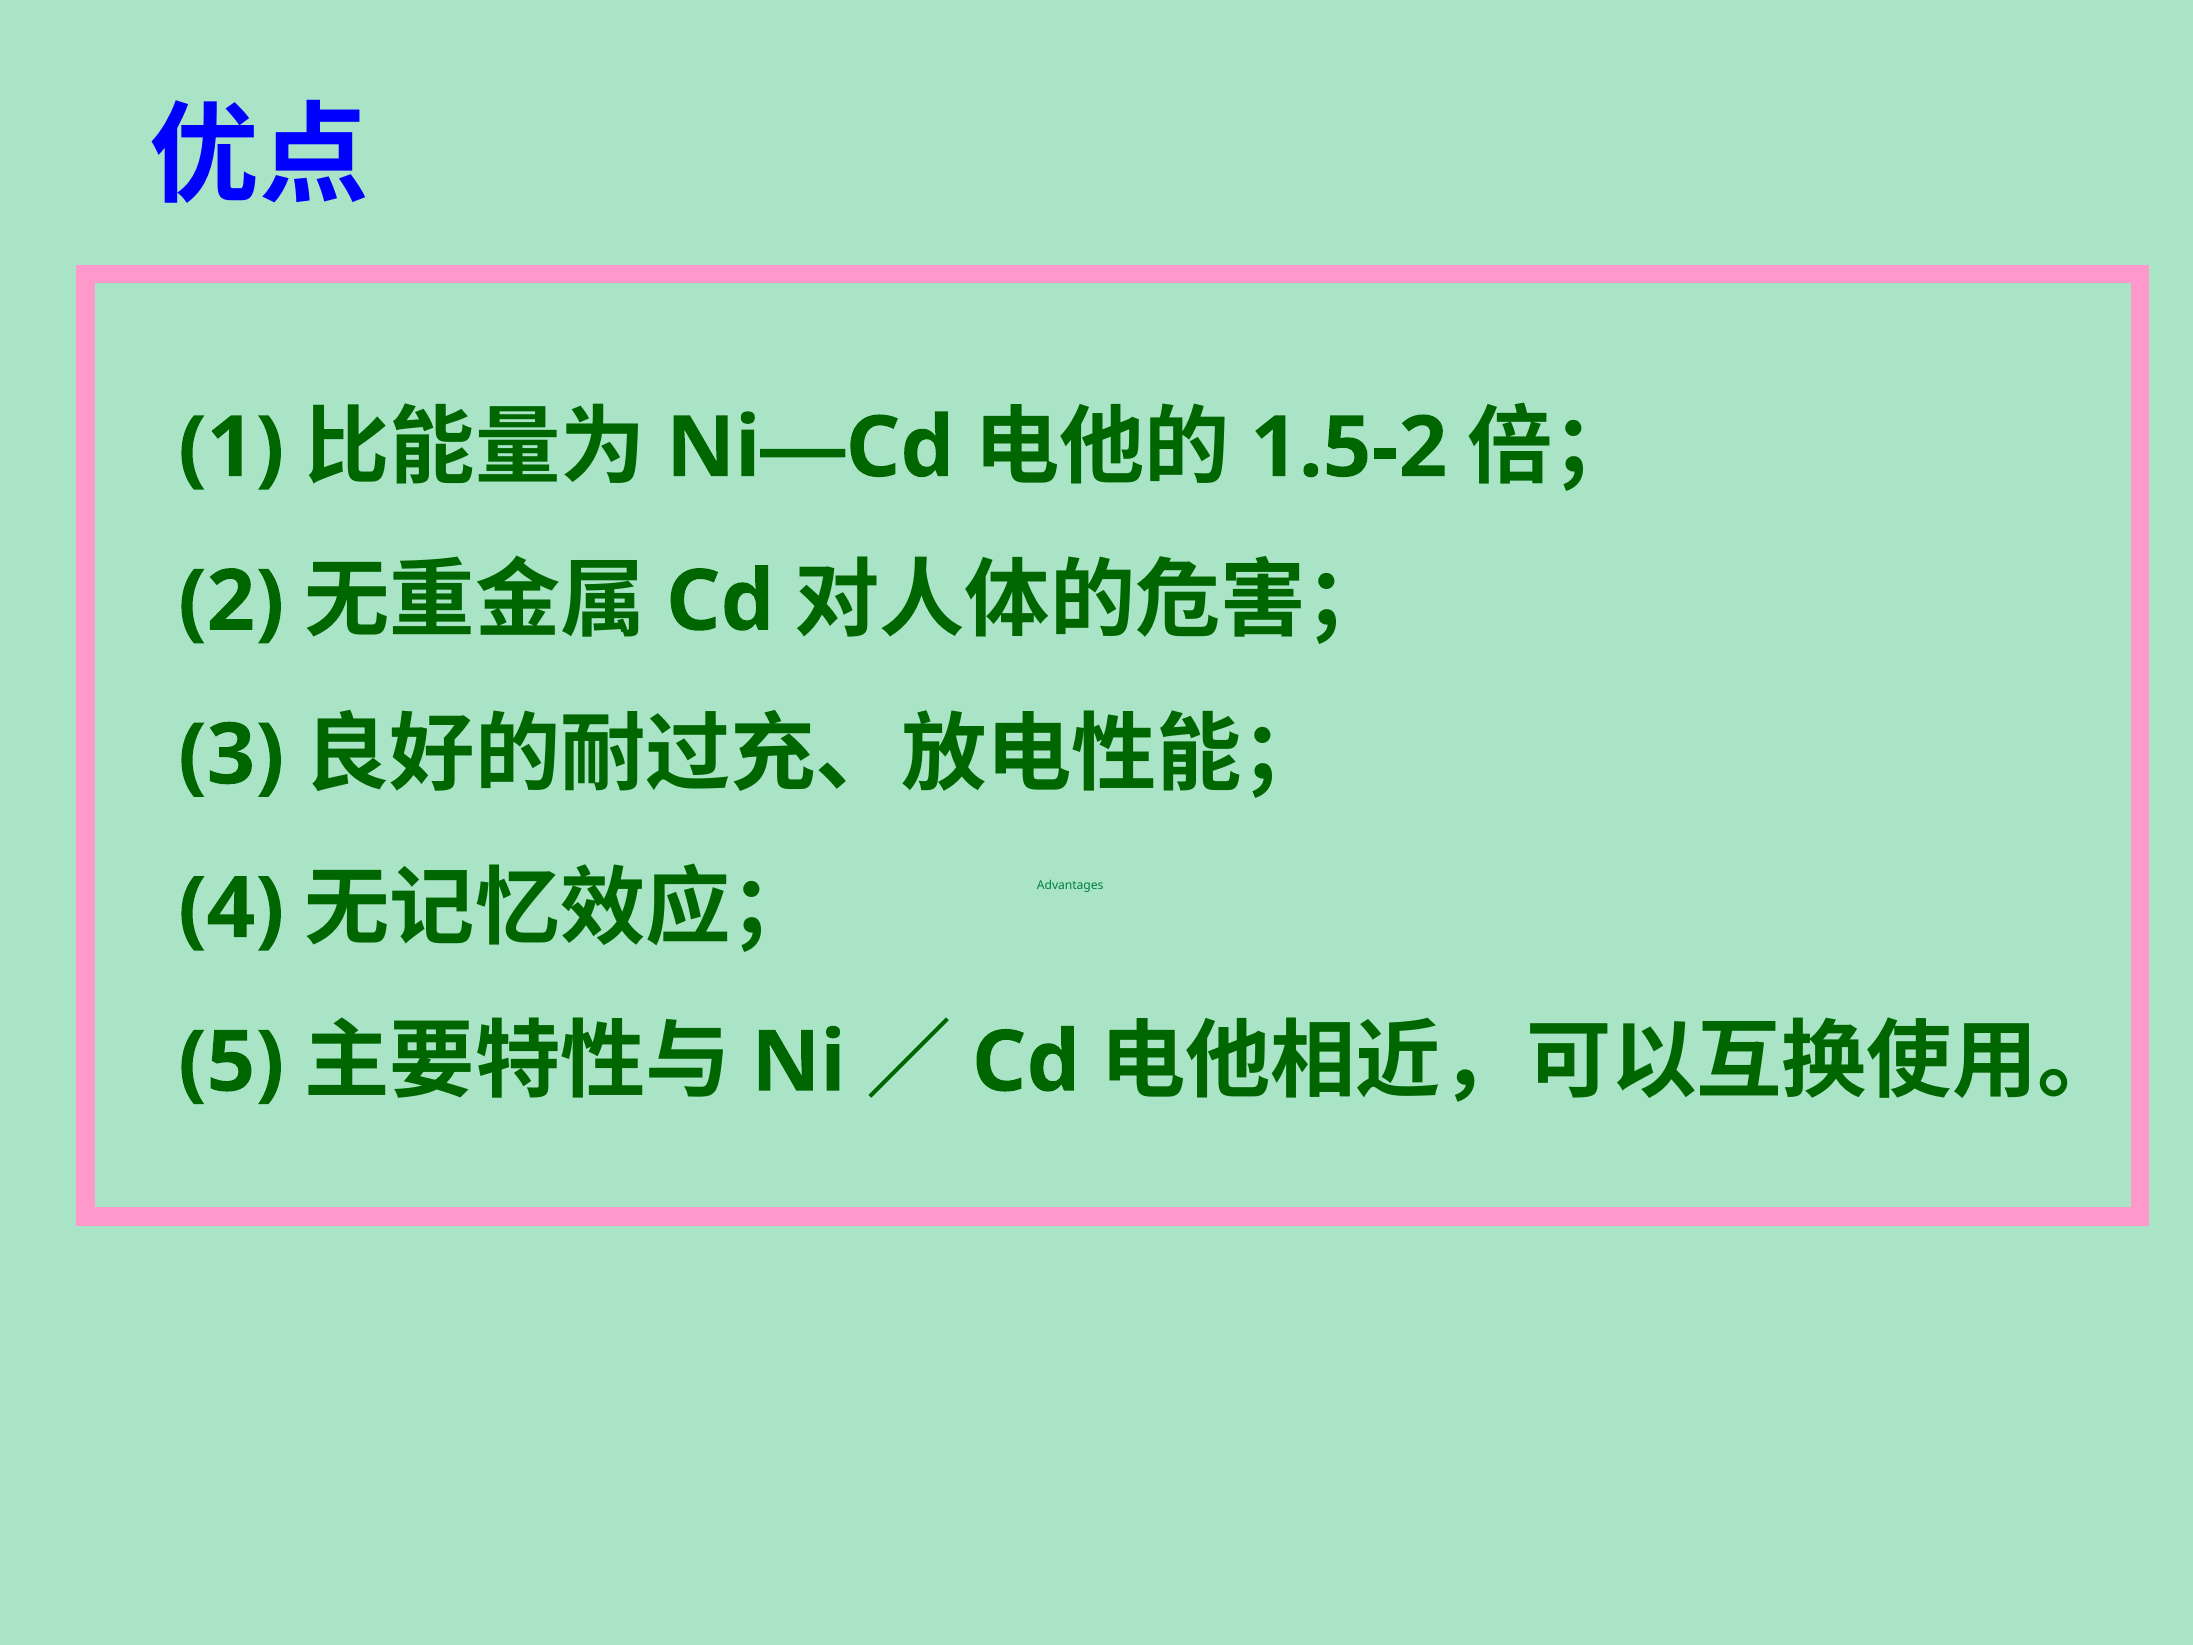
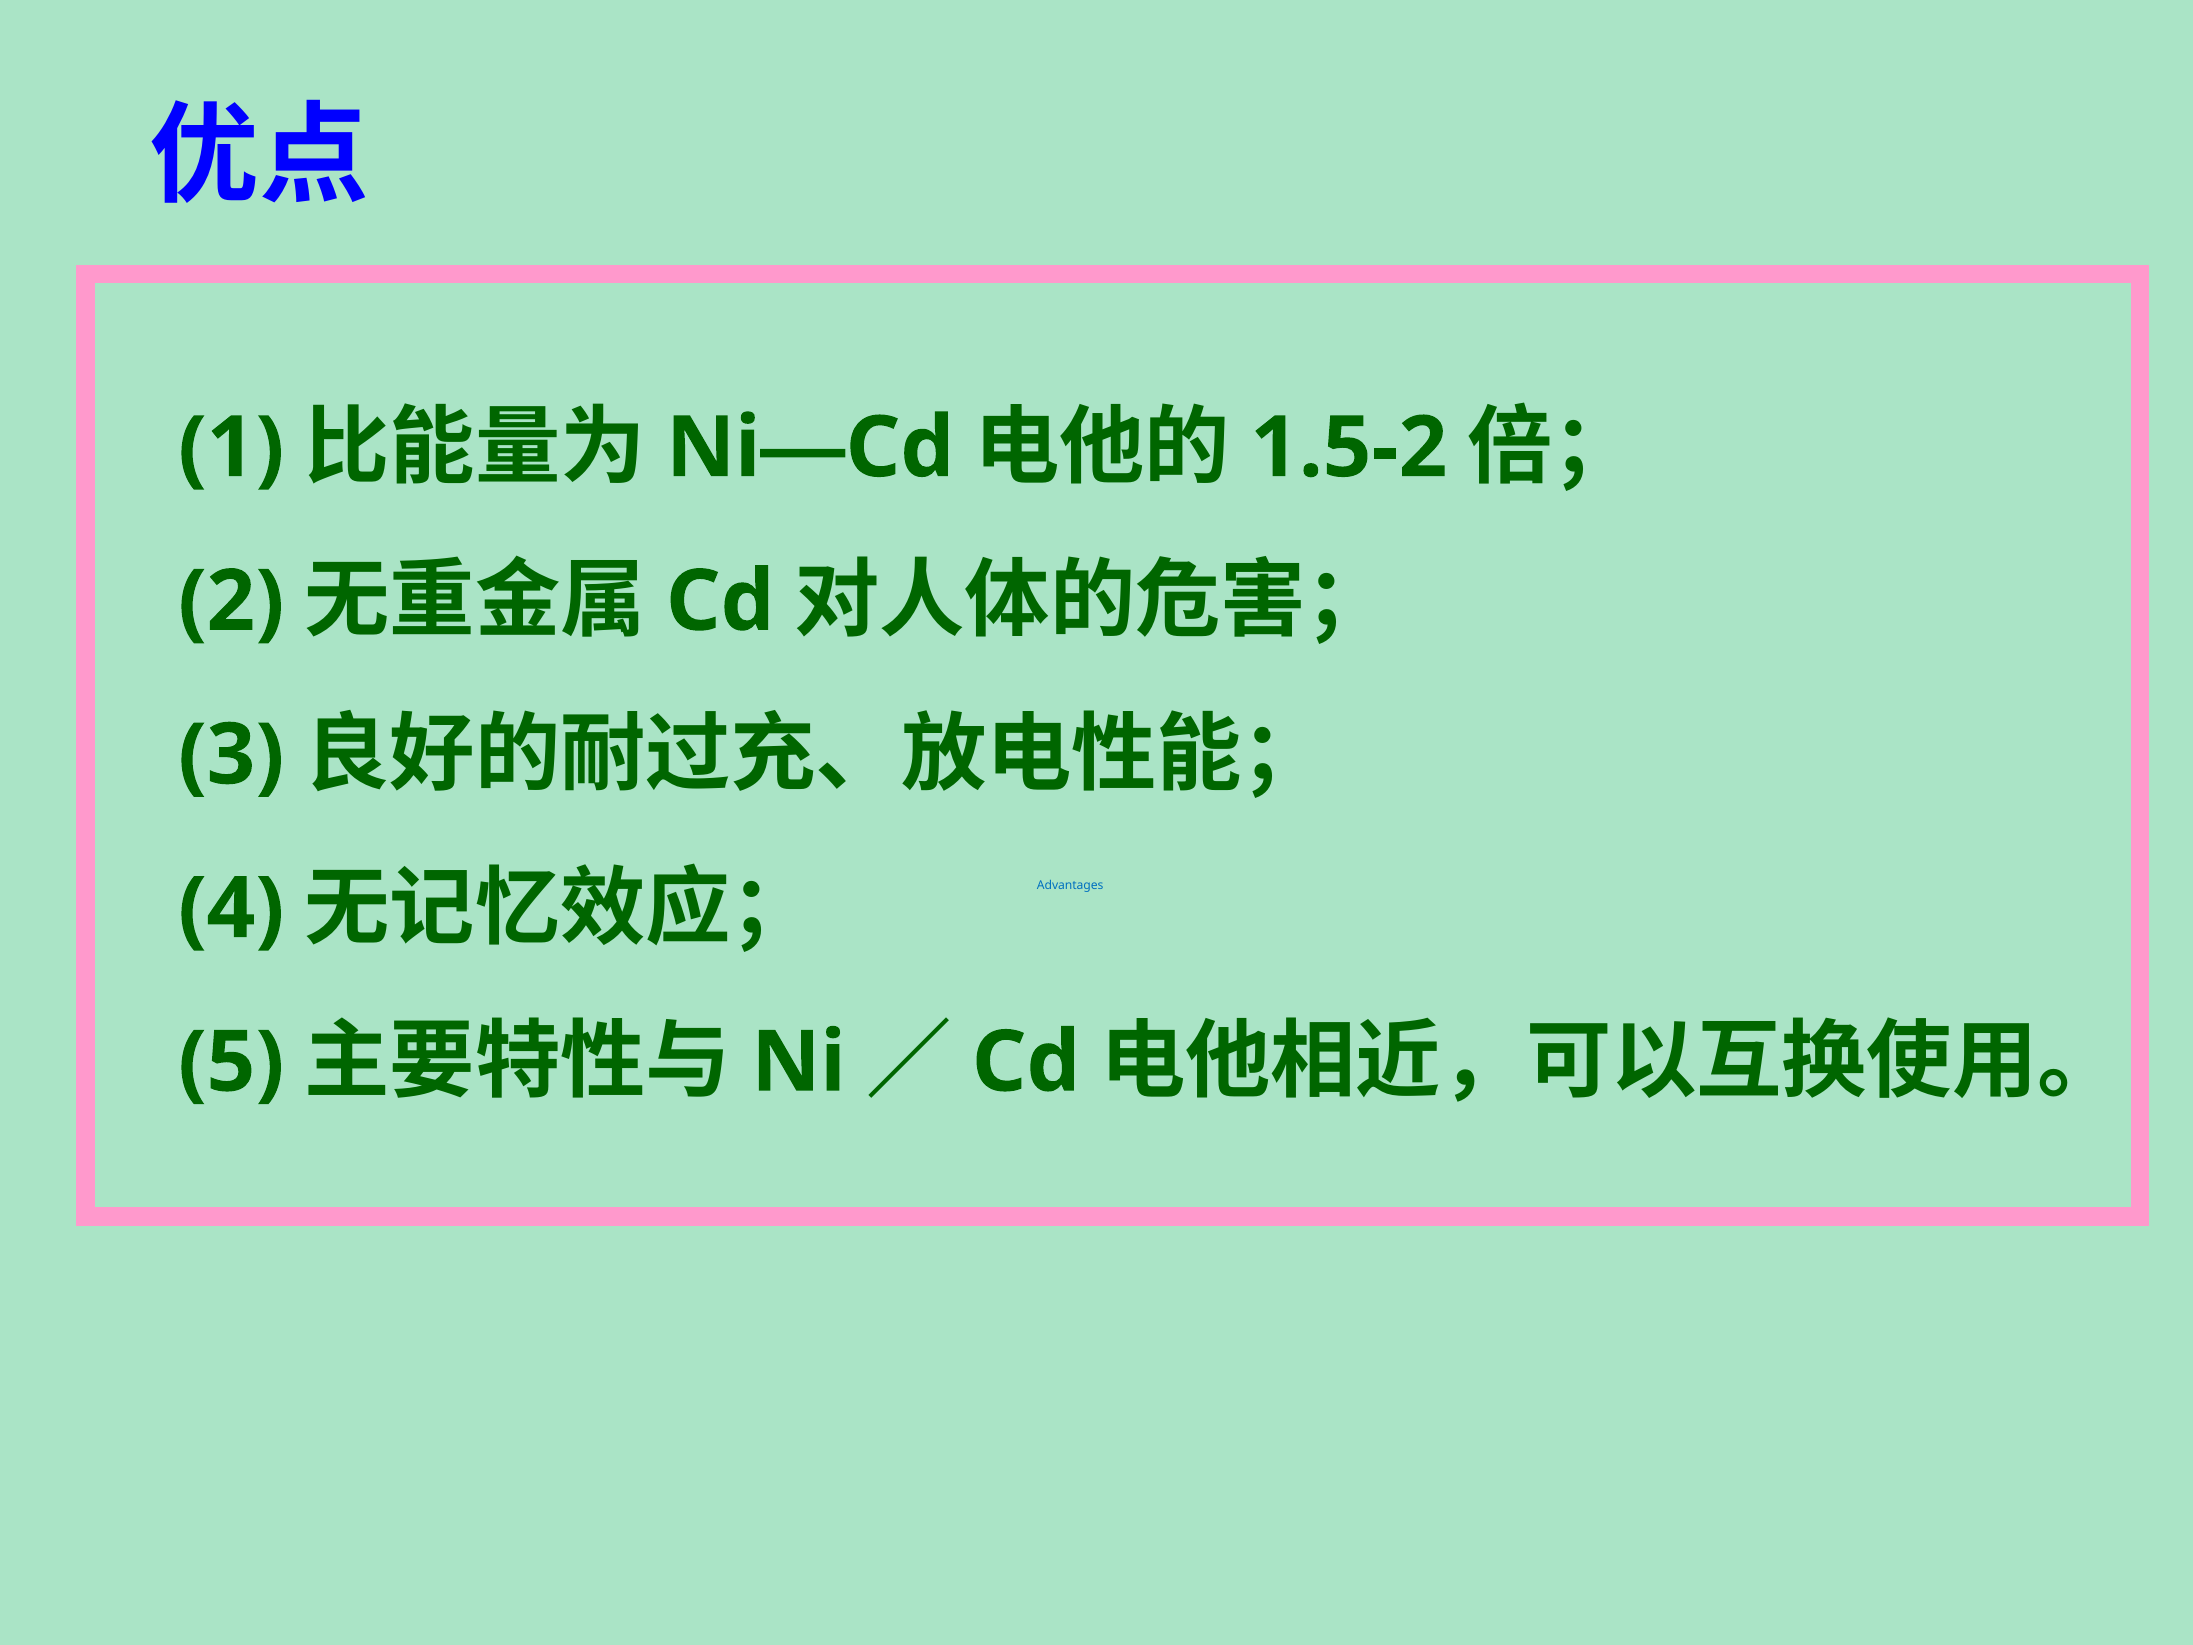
Advantages colour: green -> blue
